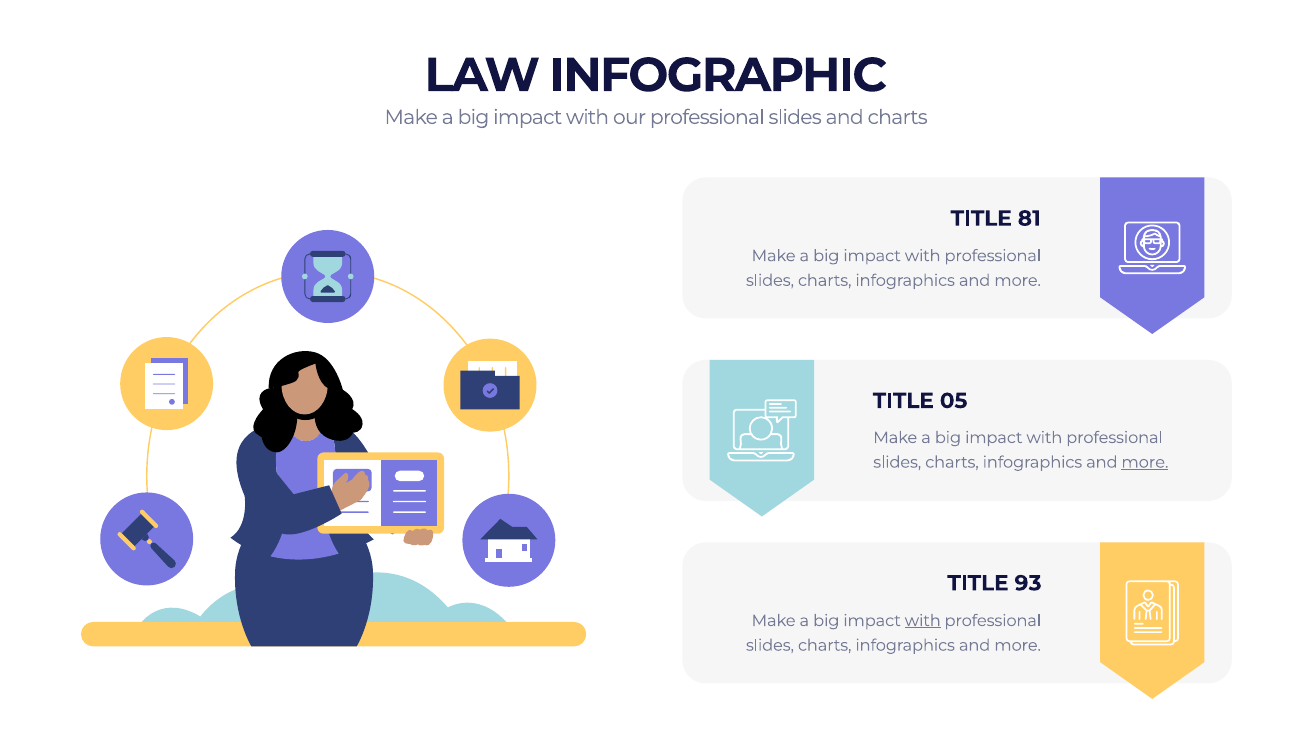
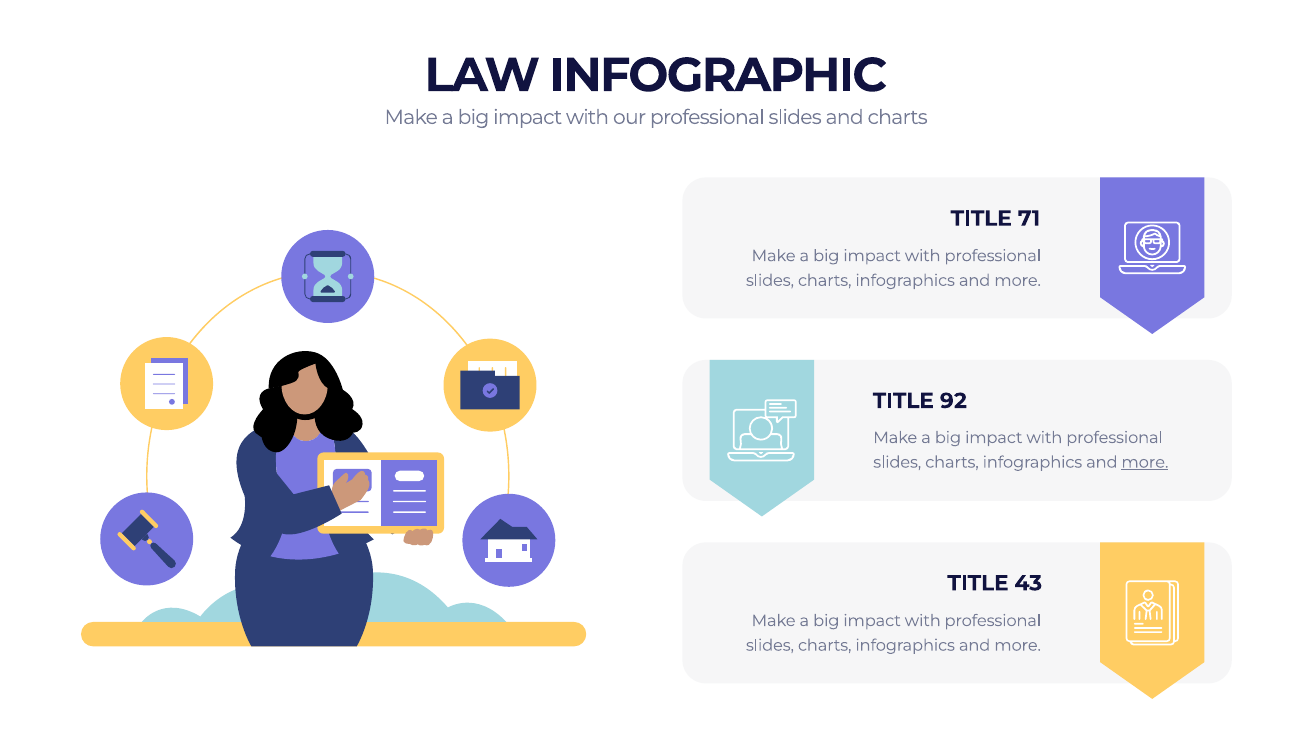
81: 81 -> 71
05: 05 -> 92
93: 93 -> 43
with at (923, 620) underline: present -> none
